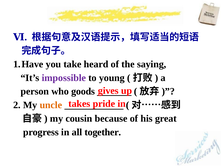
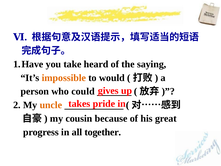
impossible colour: purple -> orange
young: young -> would
goods: goods -> could
